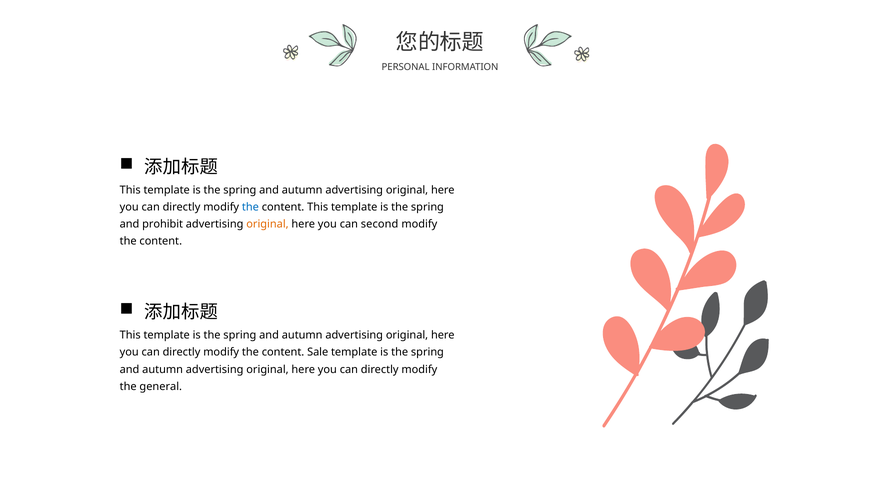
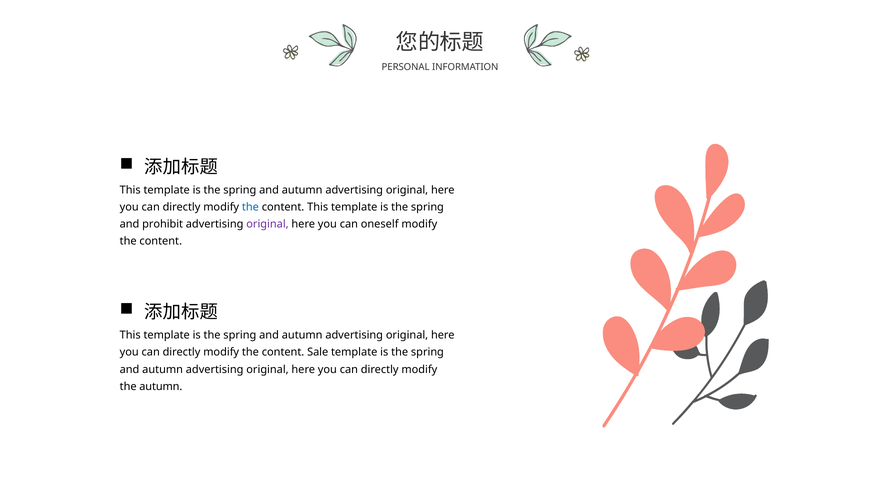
original at (268, 224) colour: orange -> purple
second: second -> oneself
the general: general -> autumn
